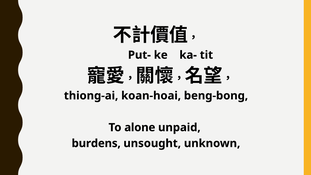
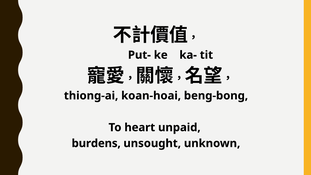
alone: alone -> heart
